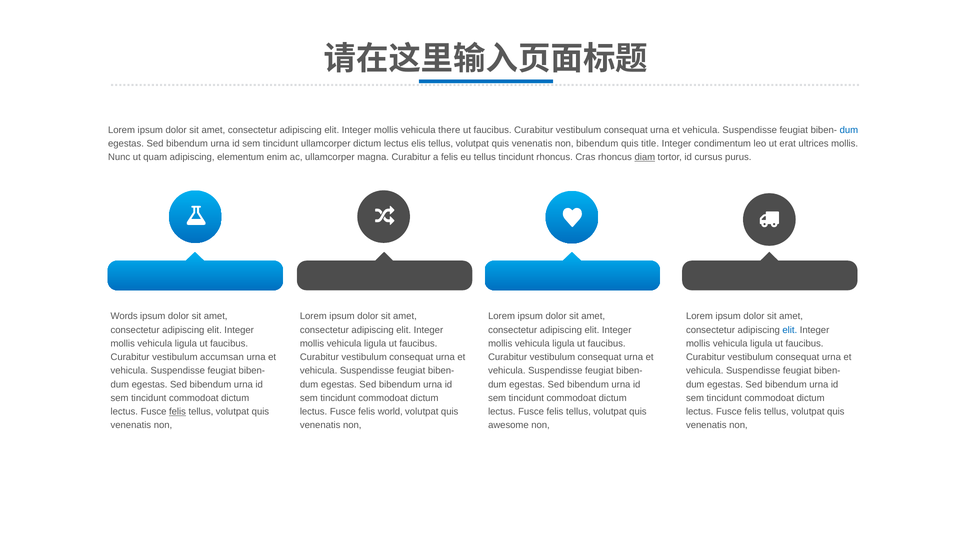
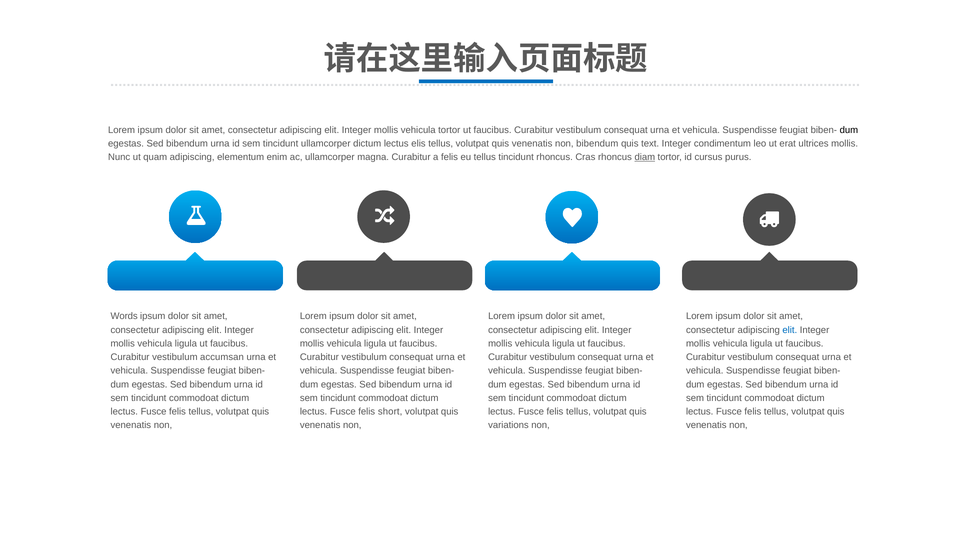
vehicula there: there -> tortor
dum at (849, 130) colour: blue -> black
title: title -> text
felis at (177, 412) underline: present -> none
world: world -> short
awesome: awesome -> variations
